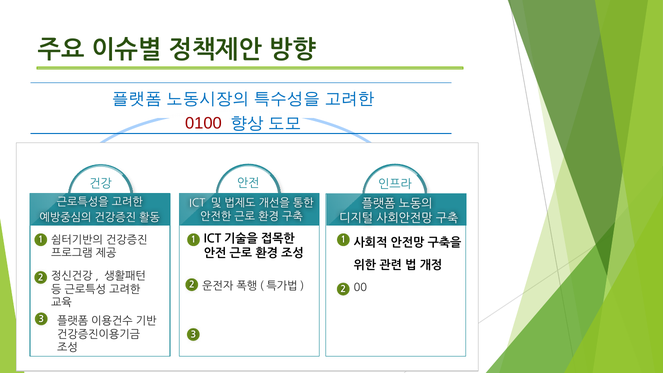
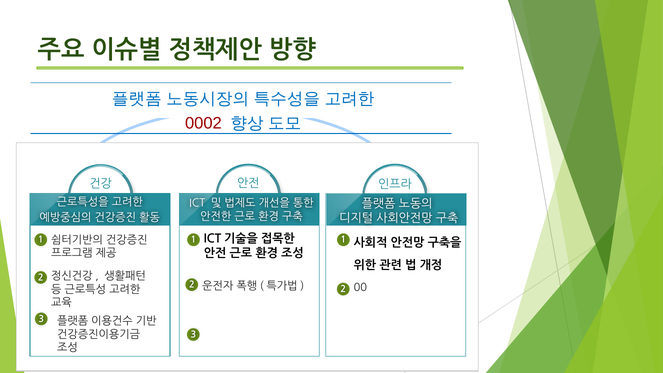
0100: 0100 -> 0002
